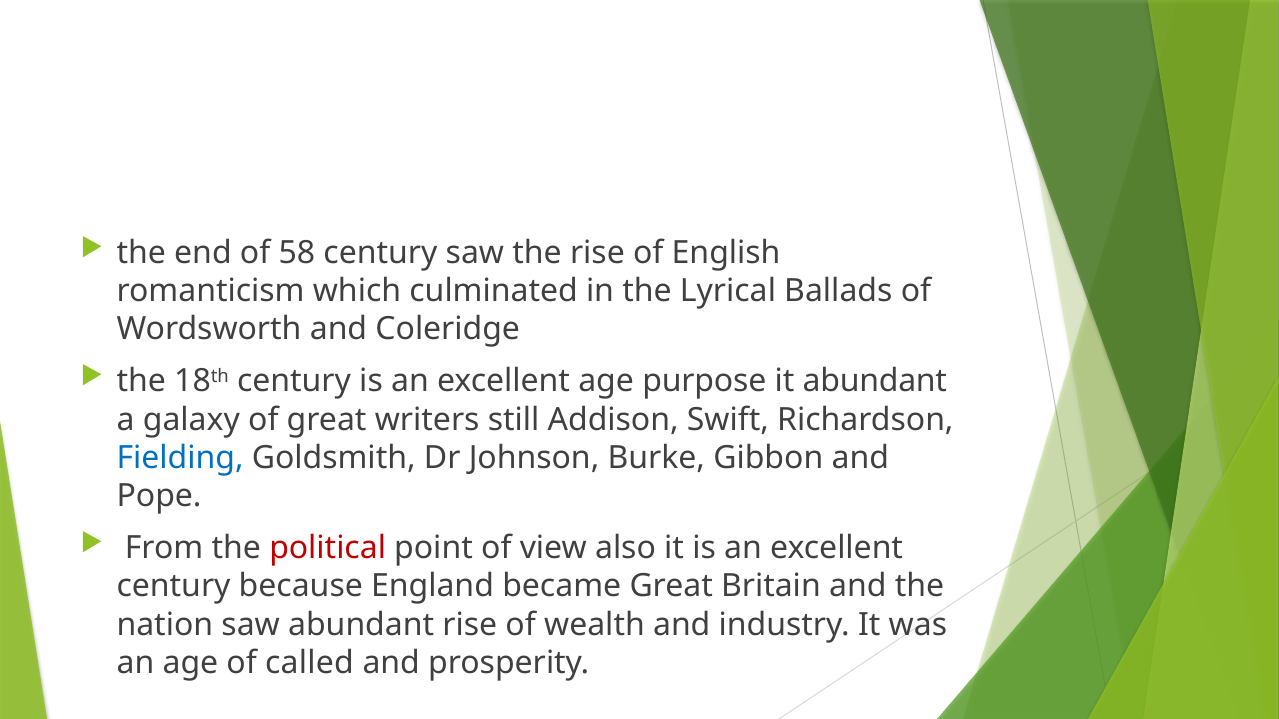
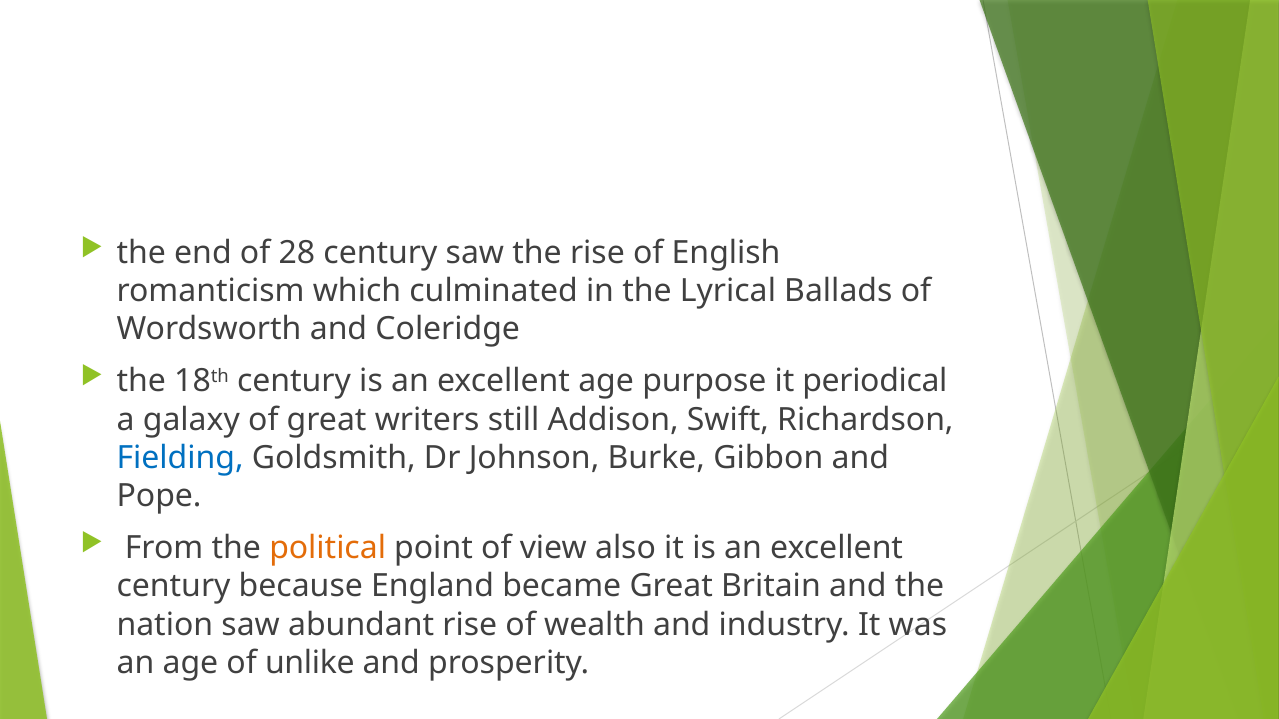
58: 58 -> 28
it abundant: abundant -> periodical
political colour: red -> orange
called: called -> unlike
